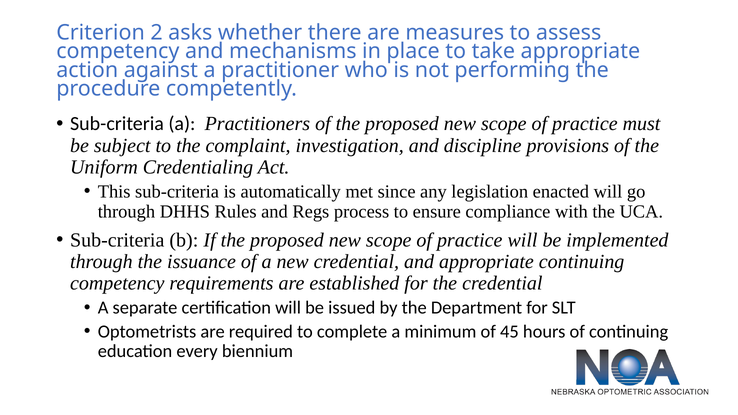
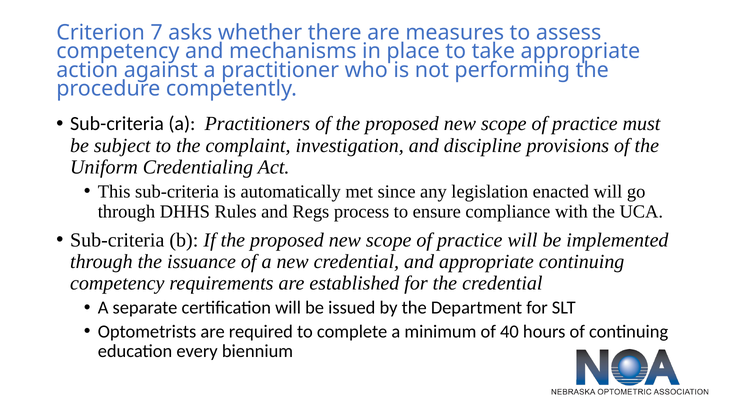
2: 2 -> 7
45: 45 -> 40
